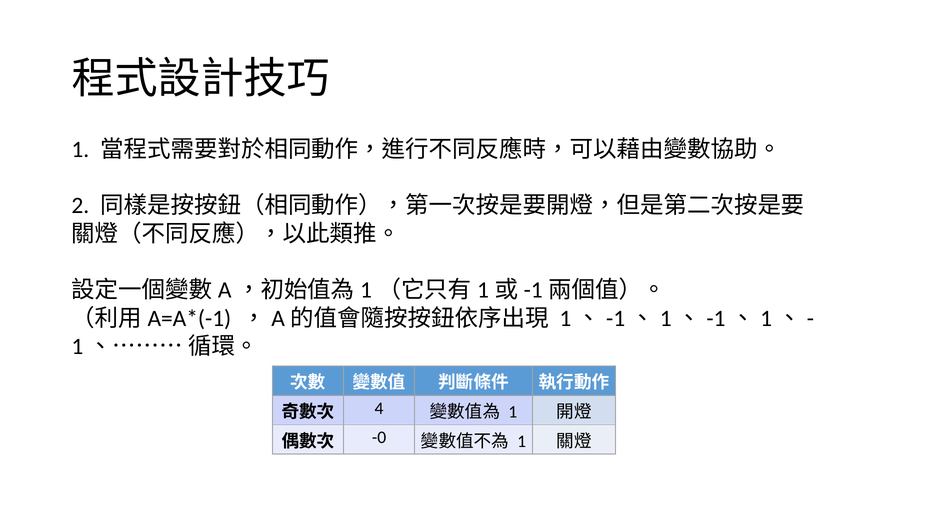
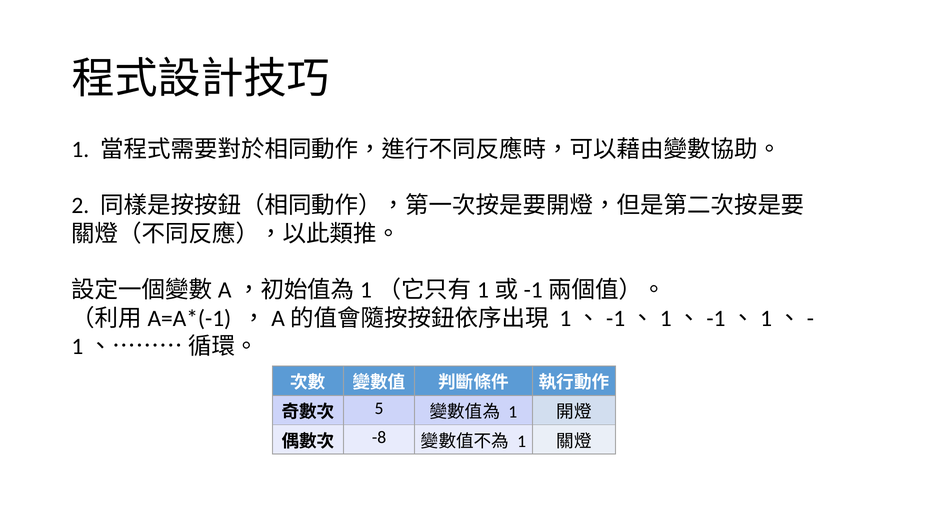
4: 4 -> 5
-0: -0 -> -8
